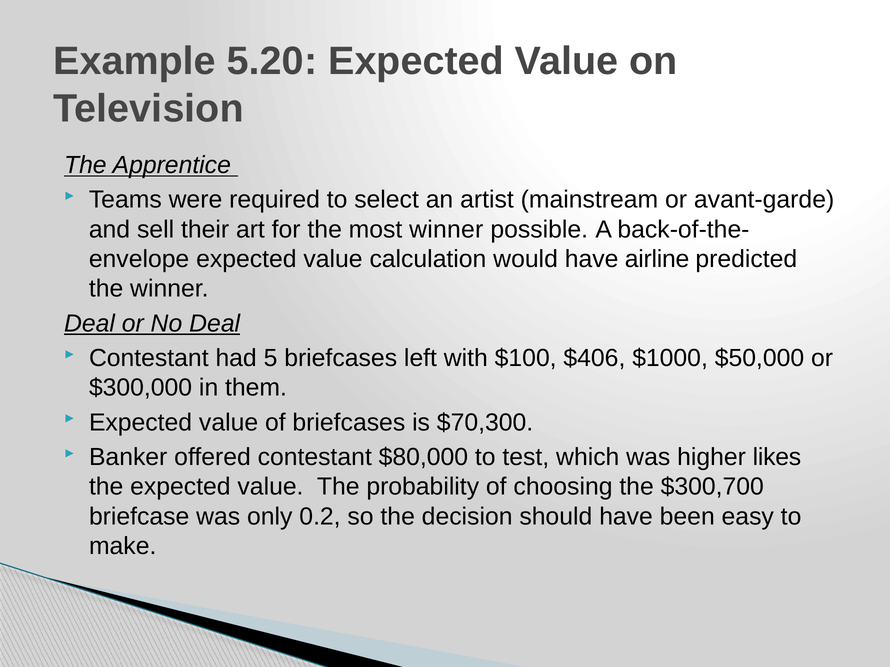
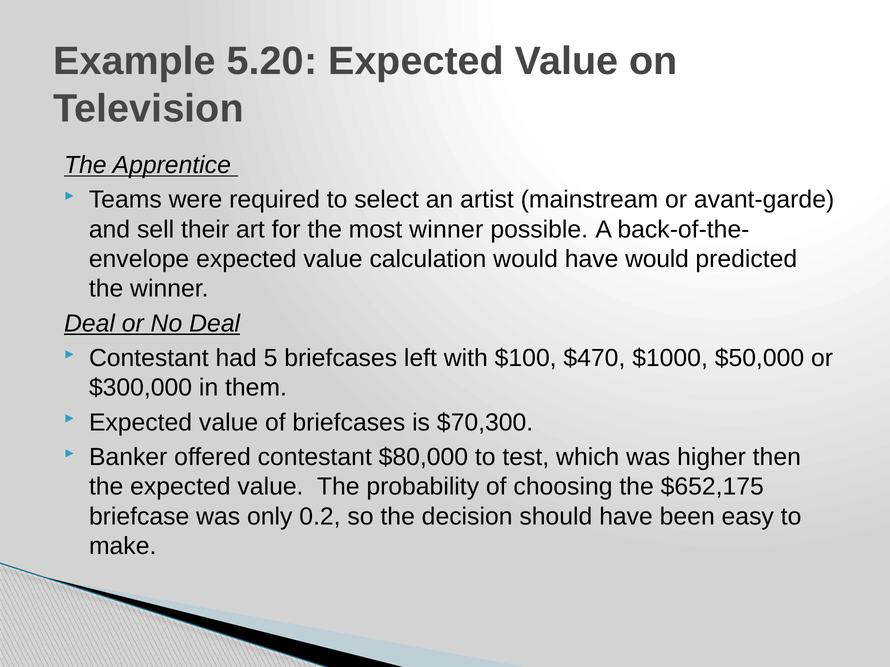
have airline: airline -> would
$406: $406 -> $470
likes: likes -> then
$300,700: $300,700 -> $652,175
